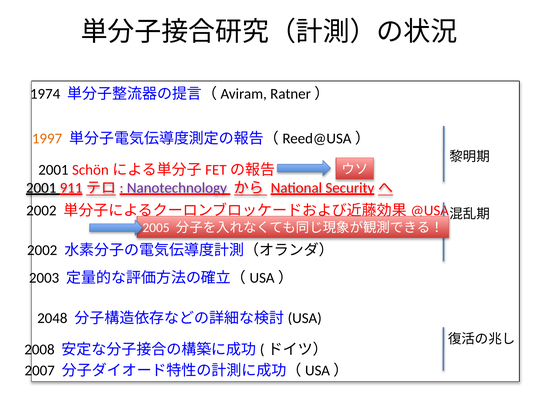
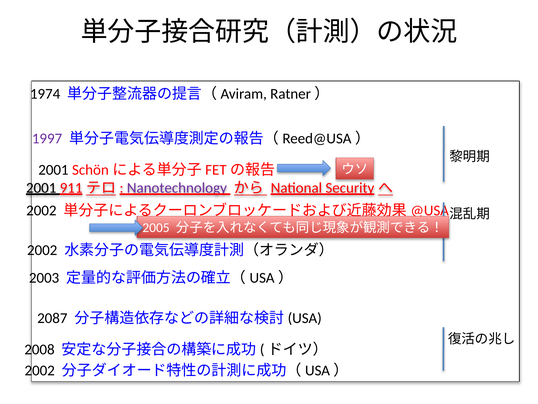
1997 colour: orange -> purple
2048: 2048 -> 2087
2007 at (40, 370): 2007 -> 2002
